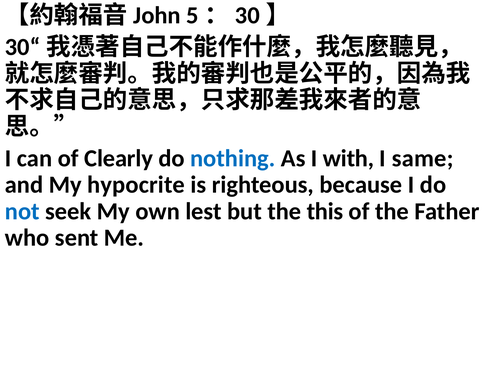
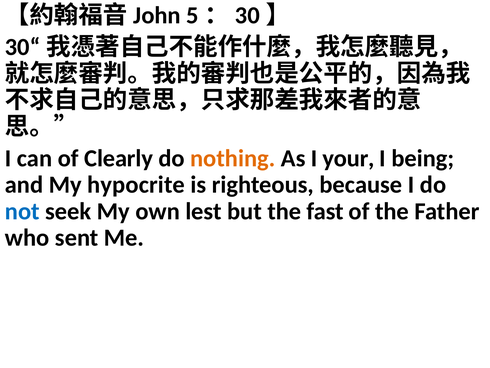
nothing colour: blue -> orange
with: with -> your
same: same -> being
this: this -> fast
